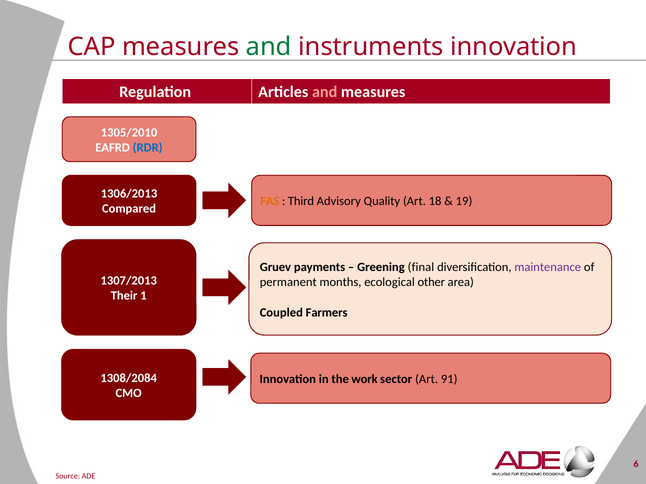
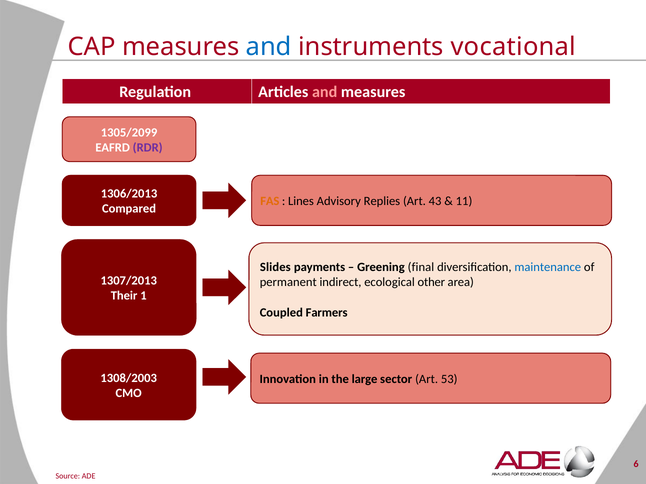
and at (269, 47) colour: green -> blue
instruments innovation: innovation -> vocational
1305/2010: 1305/2010 -> 1305/2099
RDR colour: blue -> purple
Third: Third -> Lines
Quality: Quality -> Replies
18: 18 -> 43
19: 19 -> 11
Gruev: Gruev -> Slides
maintenance colour: purple -> blue
months: months -> indirect
1308/2084: 1308/2084 -> 1308/2003
work: work -> large
91: 91 -> 53
